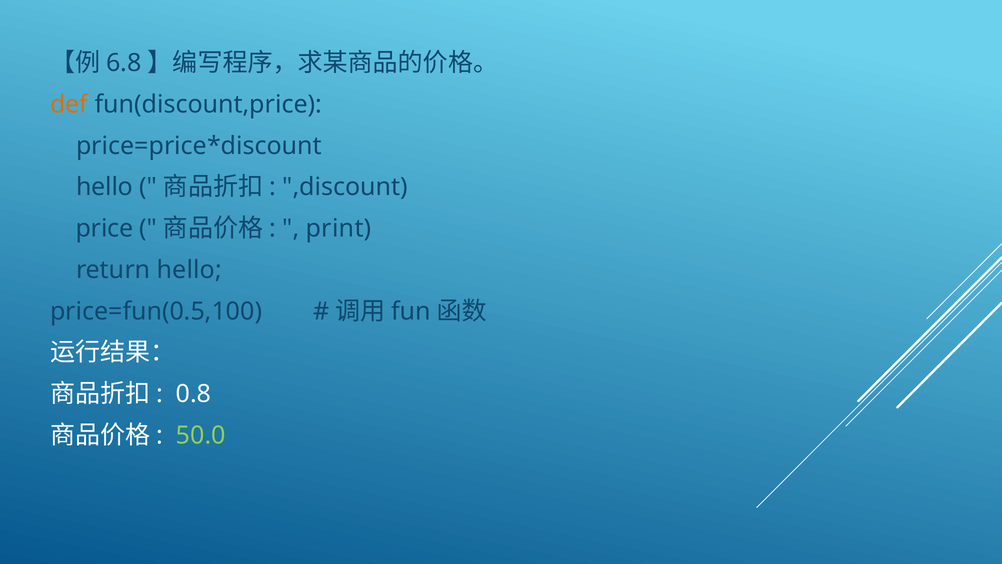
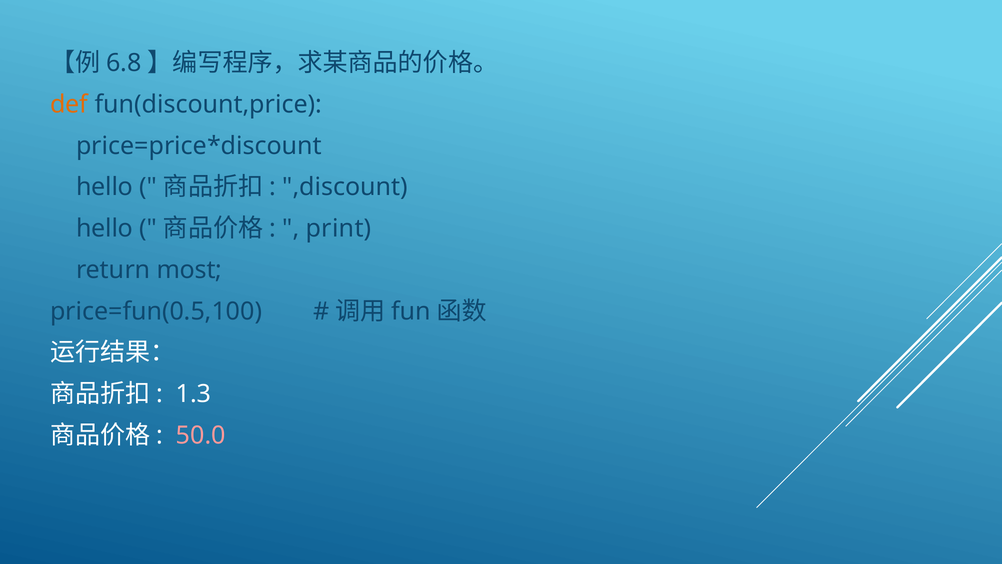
price at (105, 228): price -> hello
return hello: hello -> most
0.8: 0.8 -> 1.3
50.0 colour: light green -> pink
